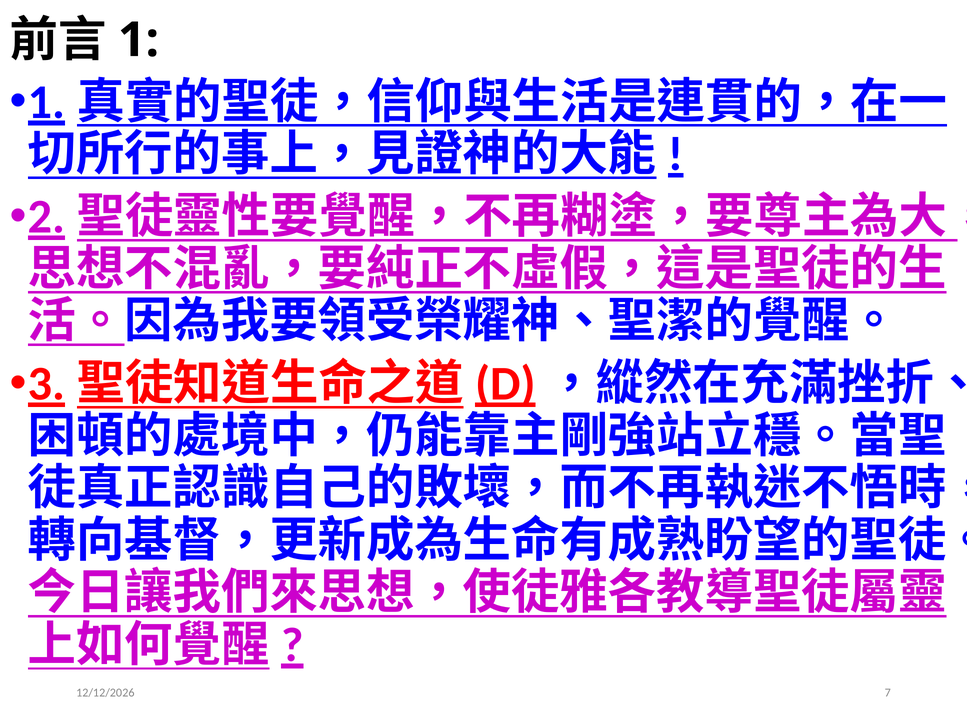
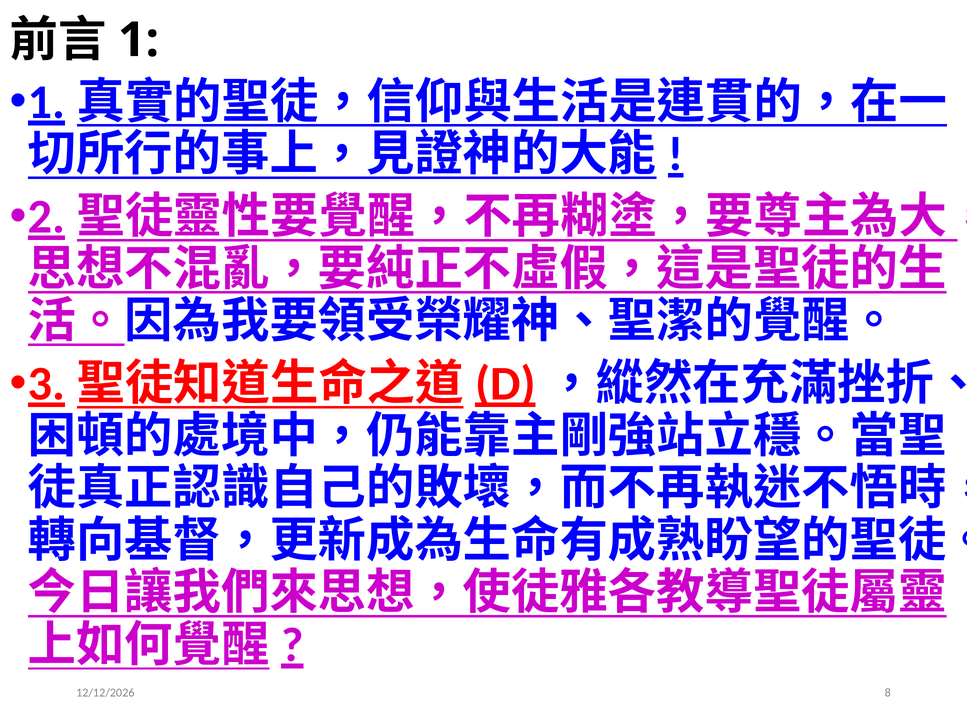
7: 7 -> 8
